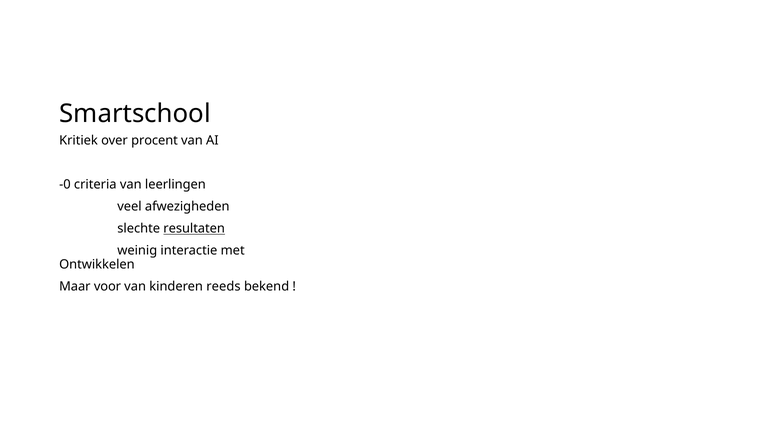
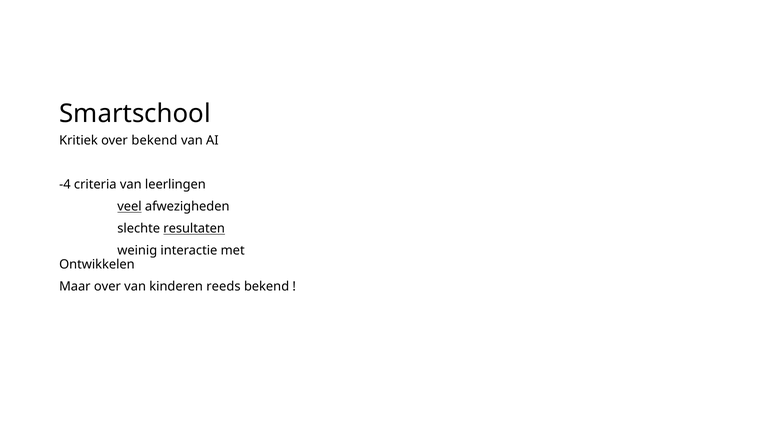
over procent: procent -> bekend
-0: -0 -> -4
veel underline: none -> present
Maar voor: voor -> over
